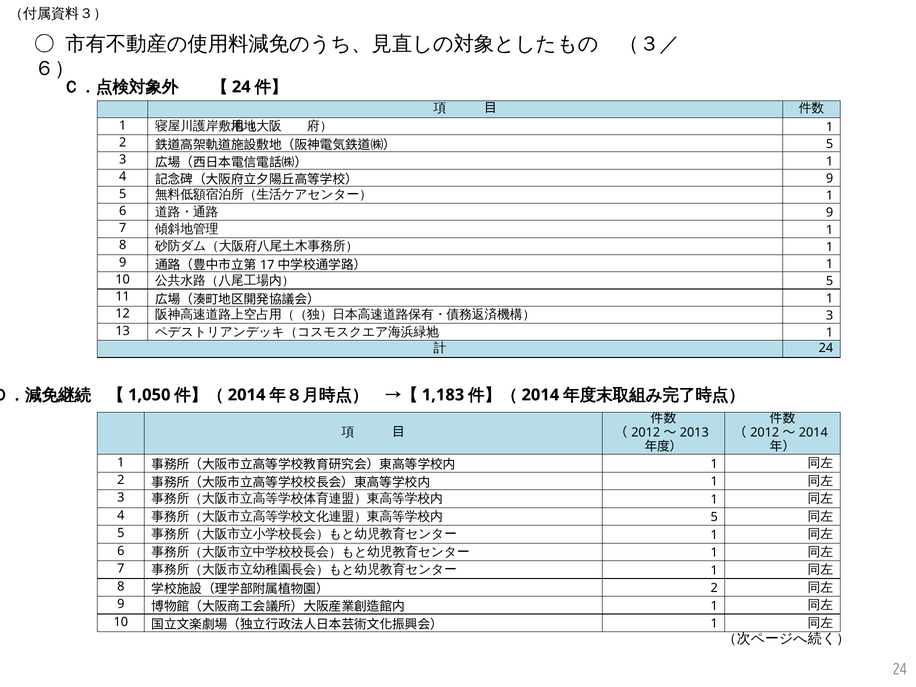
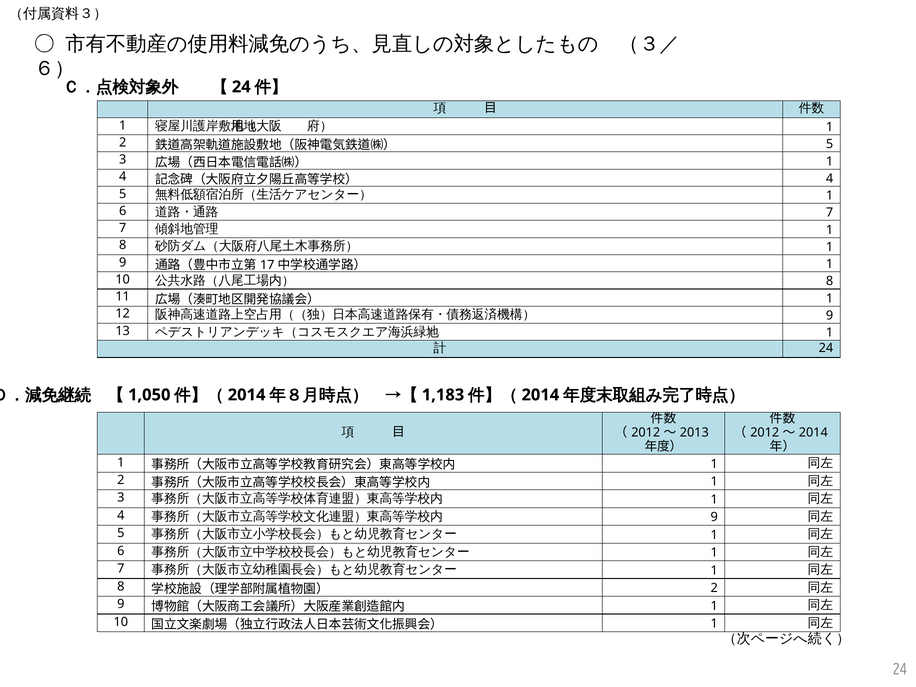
9 at (830, 178): 9 -> 4
9 at (830, 213): 9 -> 7
5 at (830, 281): 5 -> 8
3 at (830, 316): 3 -> 9
5 at (714, 517): 5 -> 9
